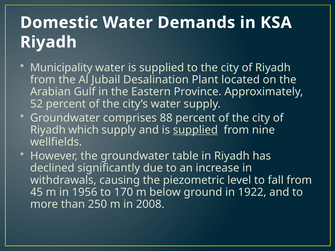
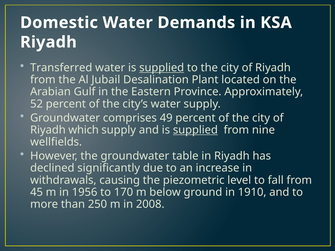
Municipality: Municipality -> Transferred
supplied at (162, 68) underline: none -> present
88: 88 -> 49
1922: 1922 -> 1910
